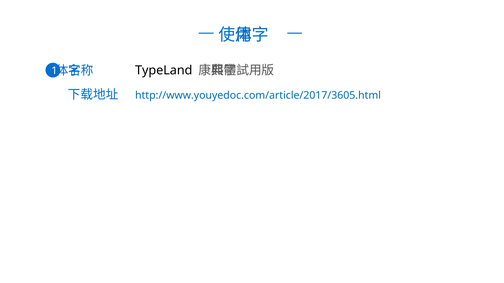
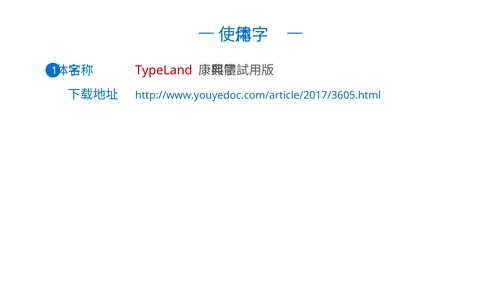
TypeLand colour: black -> red
